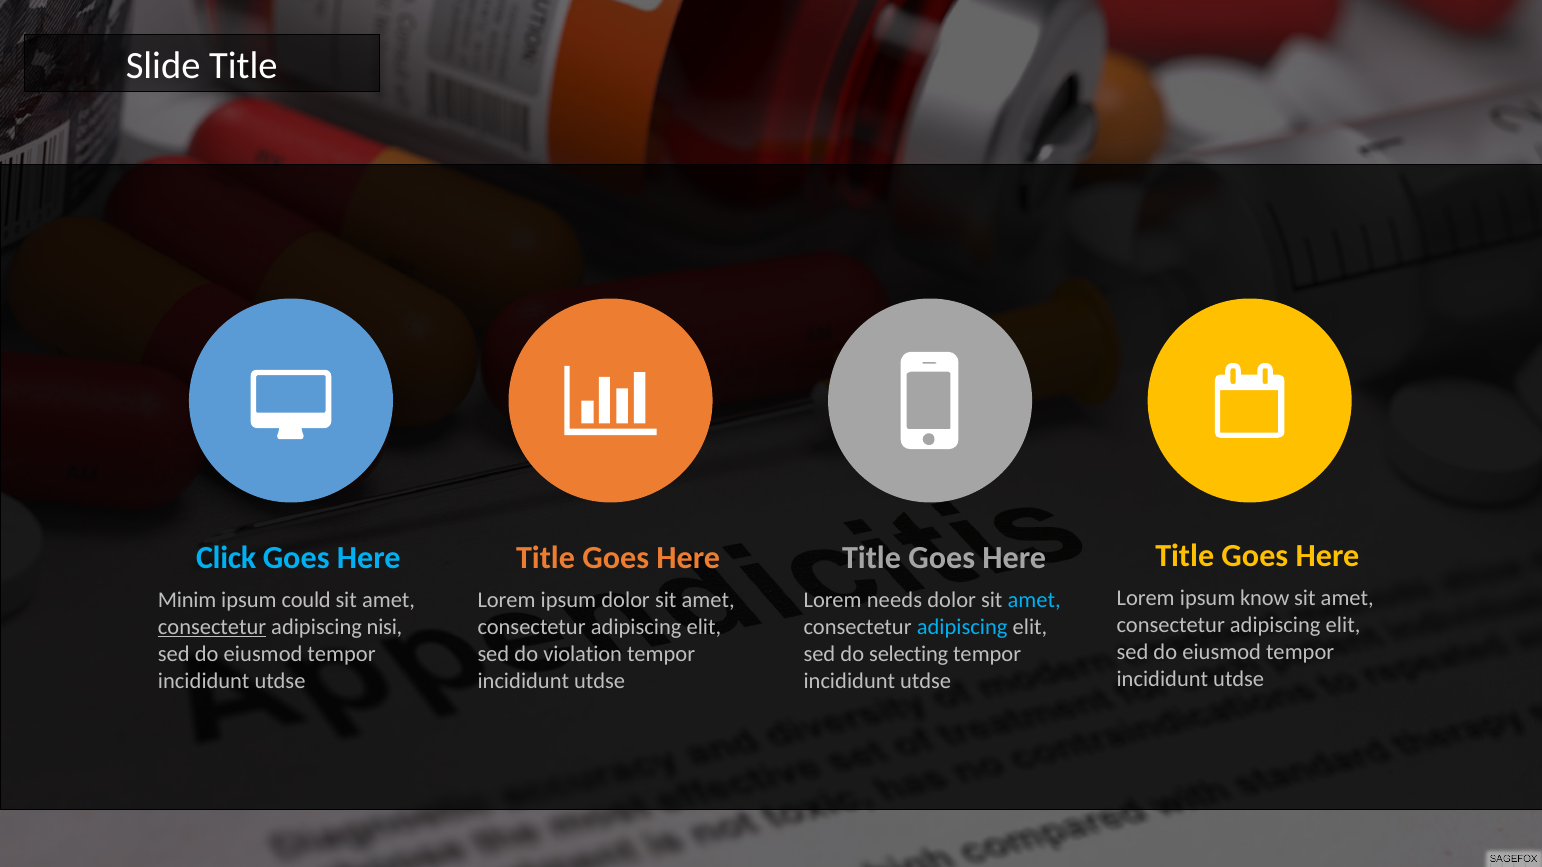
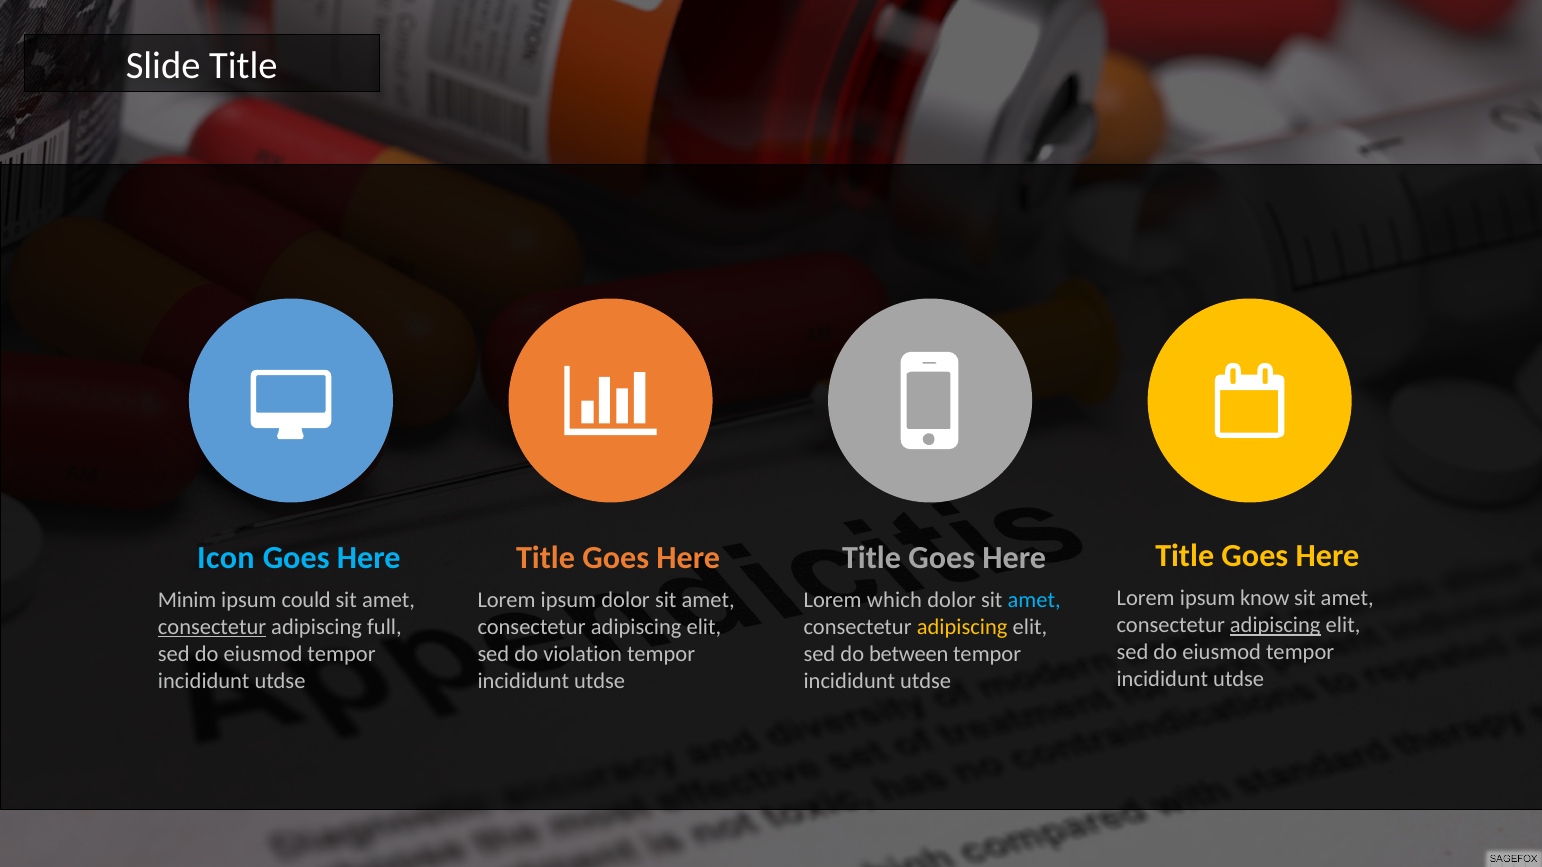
Click: Click -> Icon
needs: needs -> which
adipiscing at (1275, 626) underline: none -> present
adipiscing at (962, 627) colour: light blue -> yellow
nisi: nisi -> full
selecting: selecting -> between
